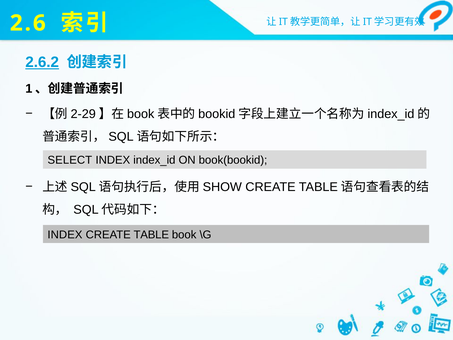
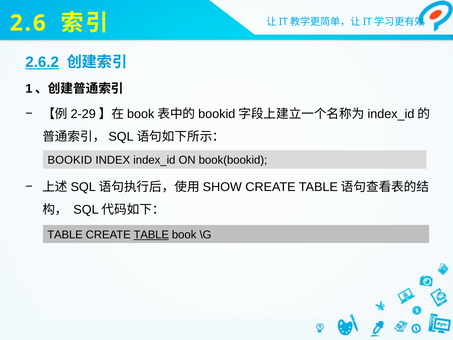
SELECT: SELECT -> BOOKID
INDEX at (65, 235): INDEX -> TABLE
TABLE at (151, 235) underline: none -> present
